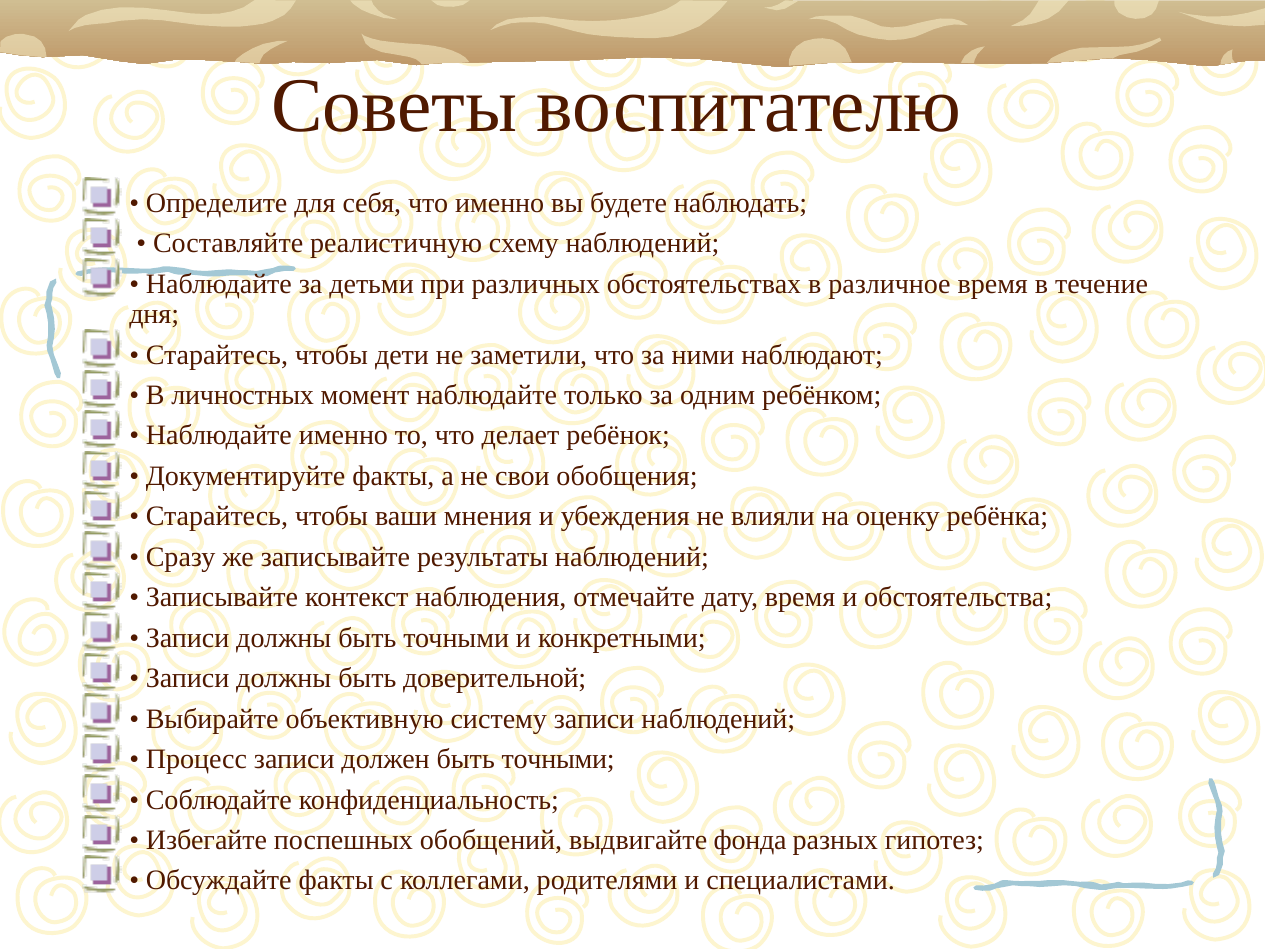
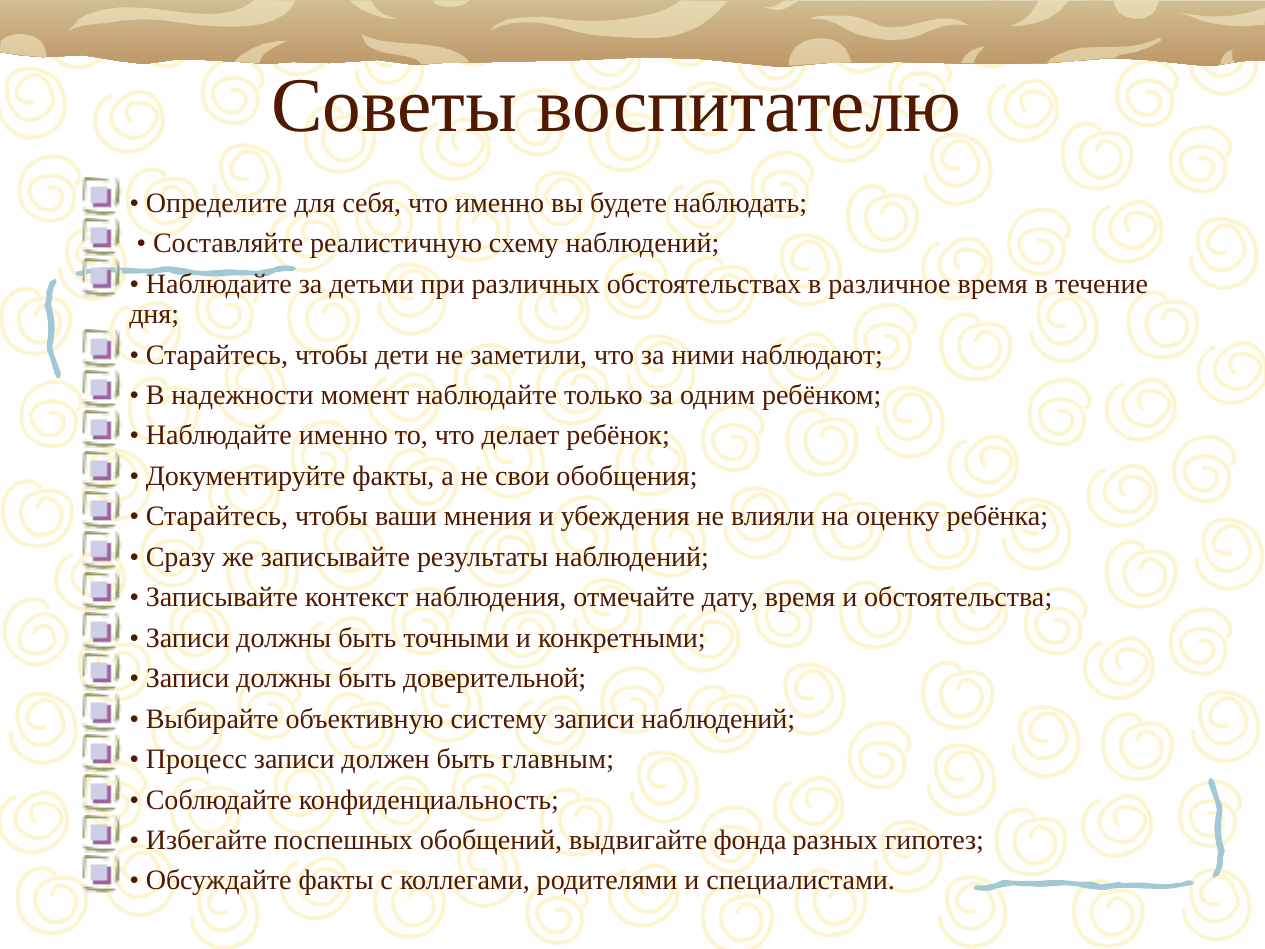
личностных: личностных -> надежности
должен быть точными: точными -> главным
